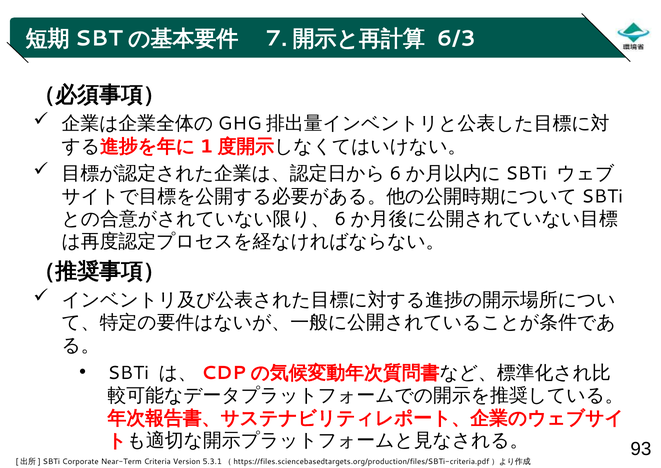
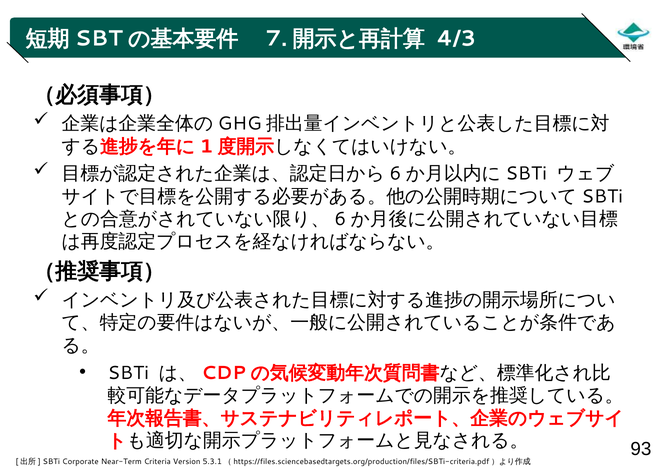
6/3: 6/3 -> 4/3
